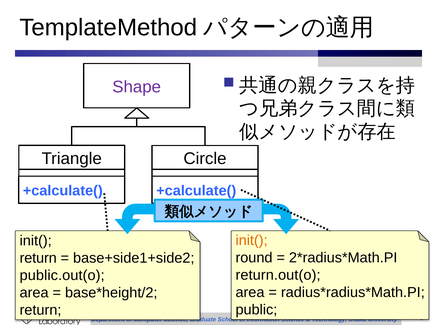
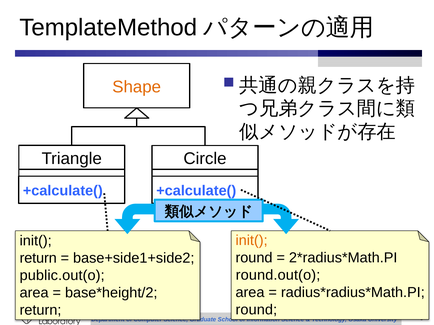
Shape colour: purple -> orange
return.out(o: return.out(o -> round.out(o
public at (256, 310): public -> round
